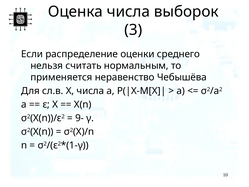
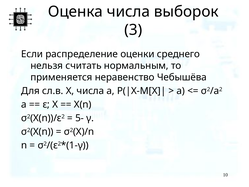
9-: 9- -> 5-
